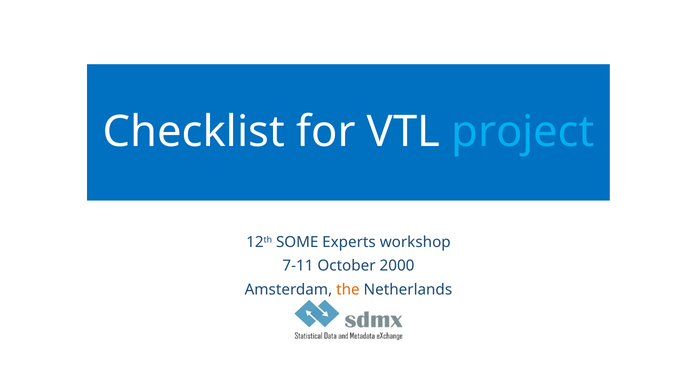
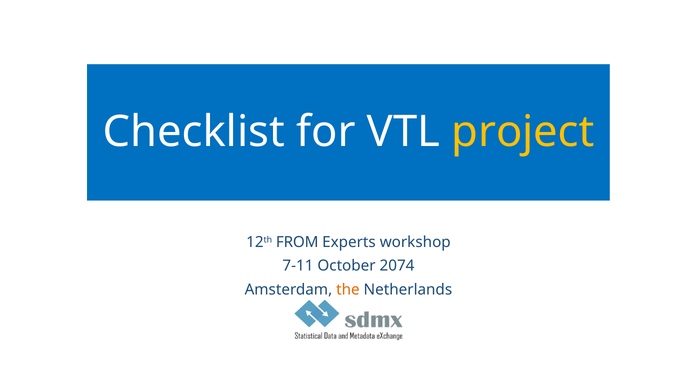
project colour: light blue -> yellow
SOME: SOME -> FROM
2000: 2000 -> 2074
